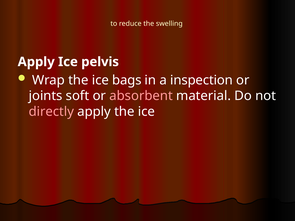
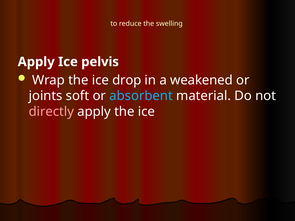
bags: bags -> drop
inspection: inspection -> weakened
absorbent colour: pink -> light blue
